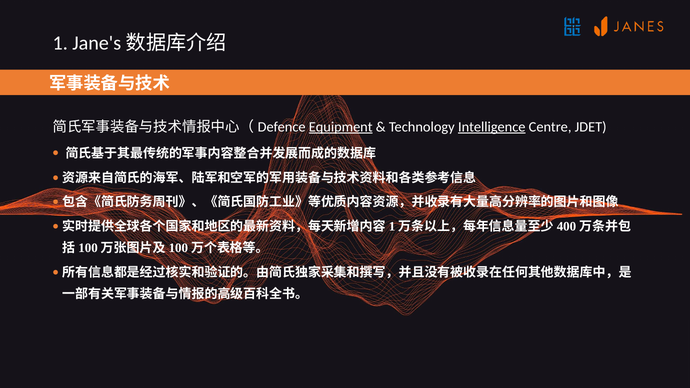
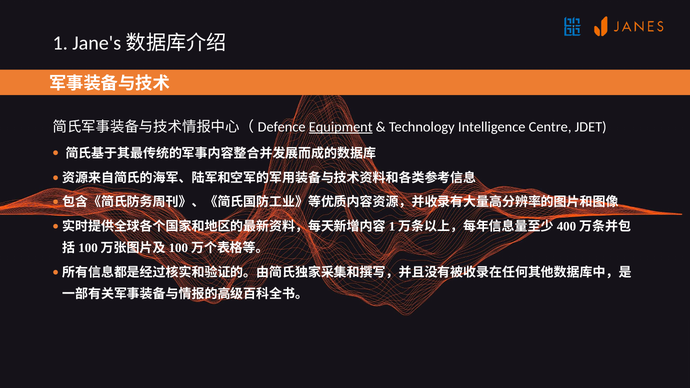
Intelligence underline: present -> none
